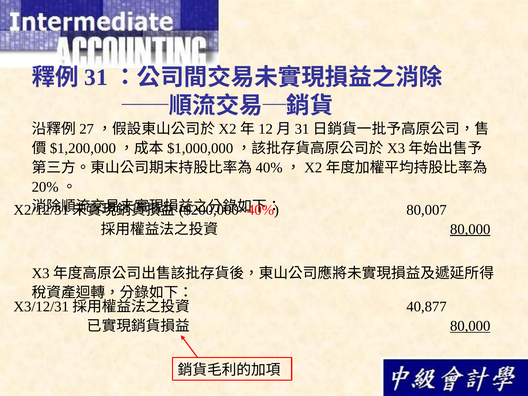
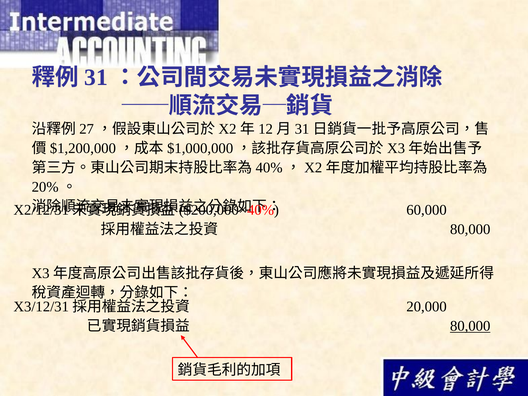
80,007: 80,007 -> 60,000
80,000 at (470, 229) underline: present -> none
40,877: 40,877 -> 20,000
